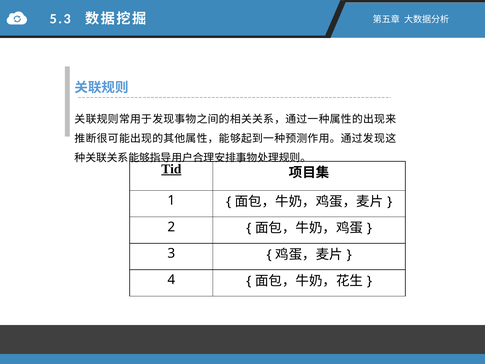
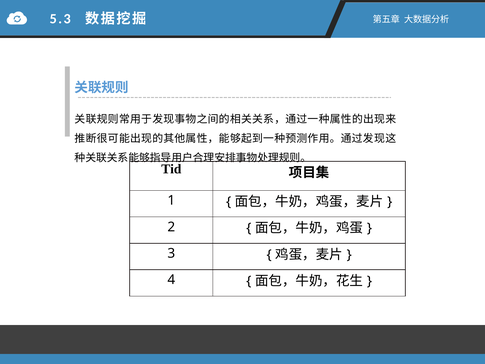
Tid underline: present -> none
